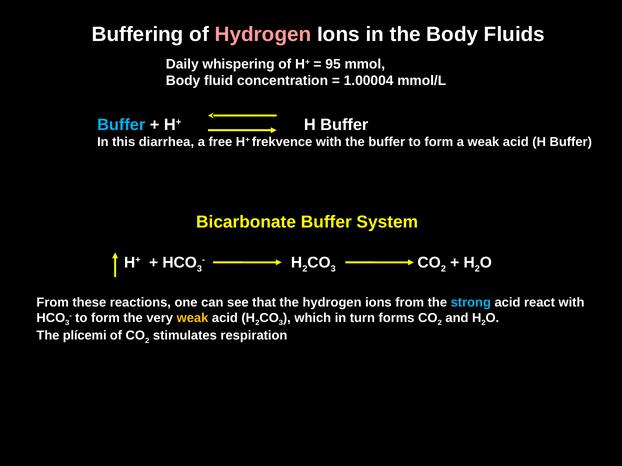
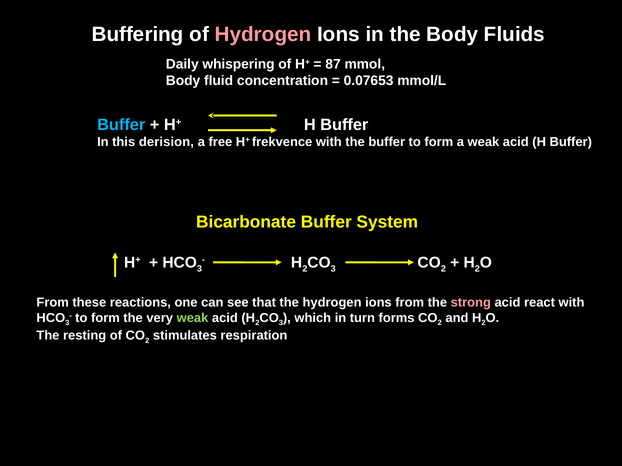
95: 95 -> 87
1.00004: 1.00004 -> 0.07653
diarrhea: diarrhea -> derision
strong colour: light blue -> pink
weak at (193, 318) colour: yellow -> light green
plícemi: plícemi -> resting
